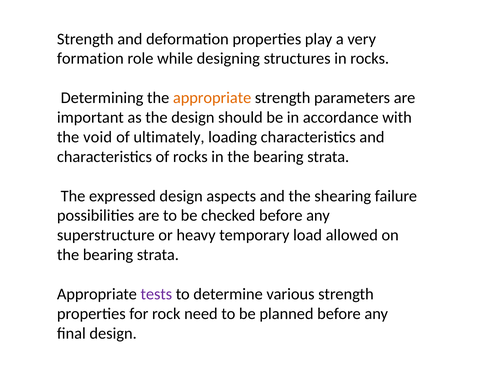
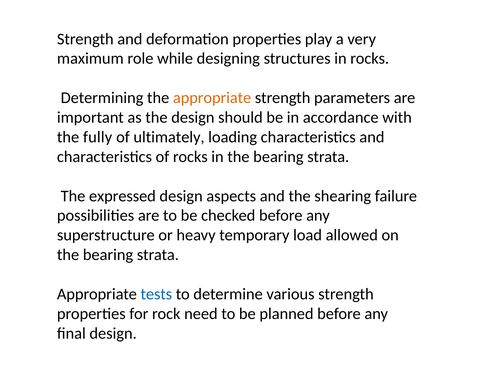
formation: formation -> maximum
void: void -> fully
tests colour: purple -> blue
